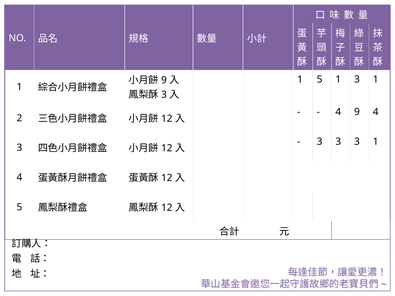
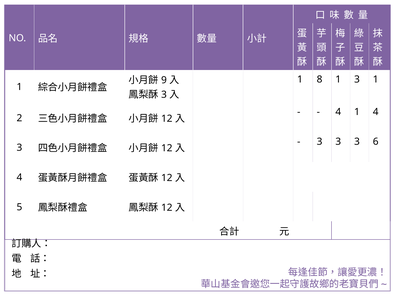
1 5: 5 -> 8
4 9: 9 -> 1
3 3 1: 1 -> 6
